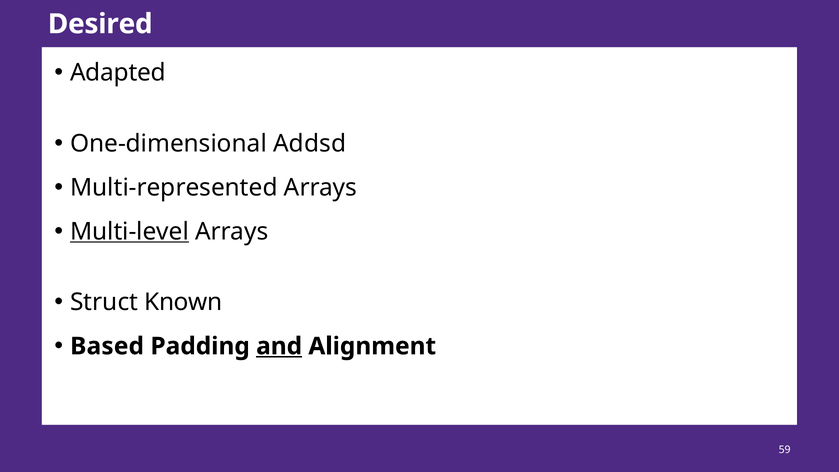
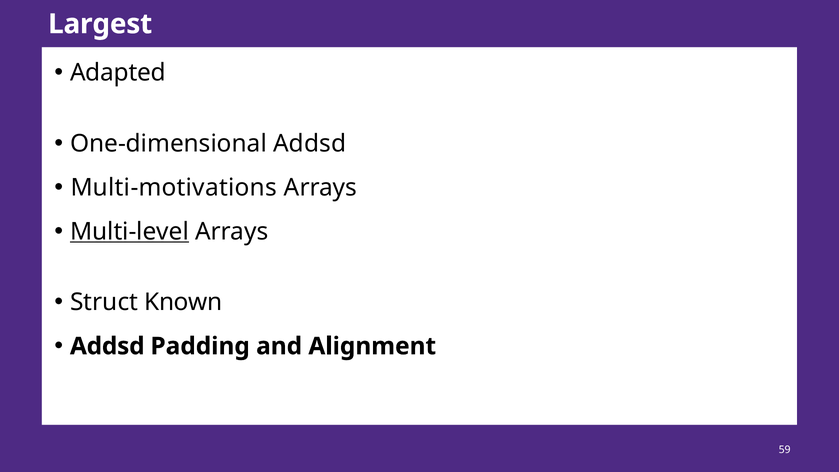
Desired: Desired -> Largest
Multi-represented: Multi-represented -> Multi-motivations
Based at (107, 346): Based -> Addsd
and underline: present -> none
